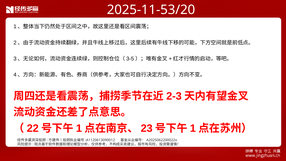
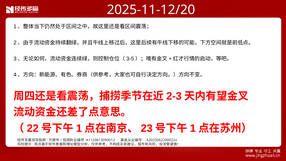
2025-11-53/20: 2025-11-53/20 -> 2025-11-12/20
